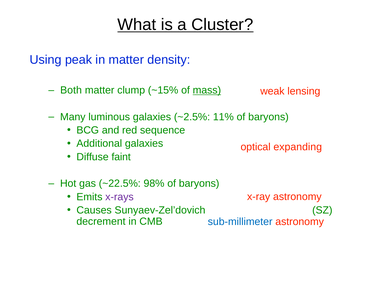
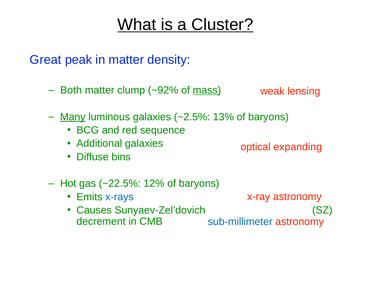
Using: Using -> Great
~15%: ~15% -> ~92%
Many underline: none -> present
11%: 11% -> 13%
faint: faint -> bins
98%: 98% -> 12%
x-rays colour: purple -> blue
